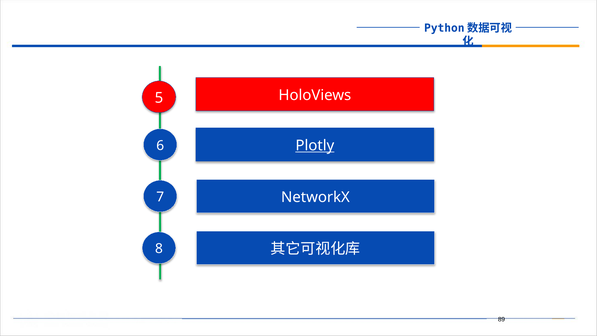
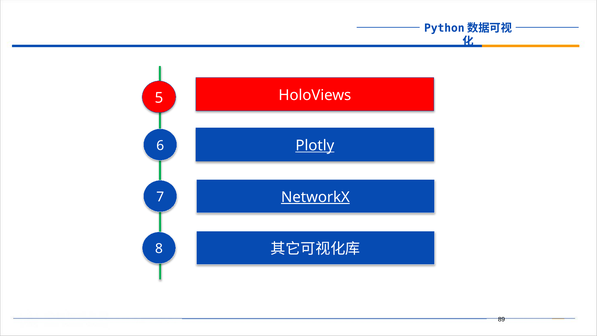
NetworkX underline: none -> present
